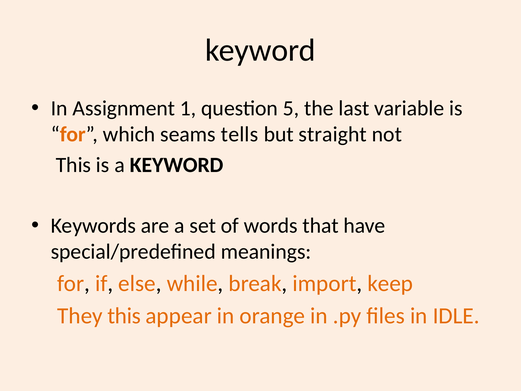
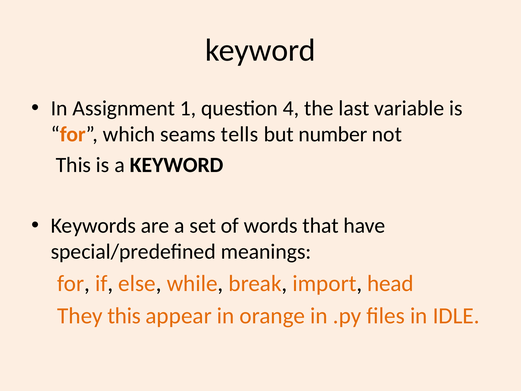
5: 5 -> 4
straight: straight -> number
keep: keep -> head
